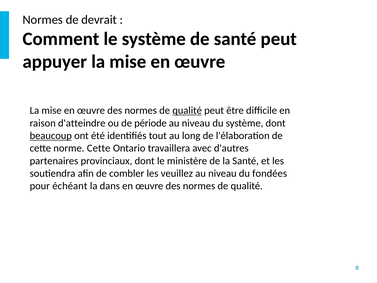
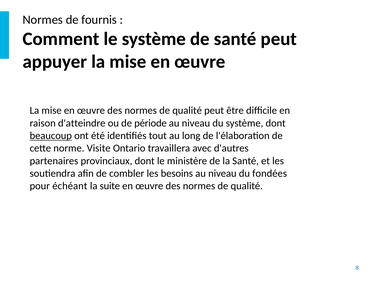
devrait: devrait -> fournis
qualité at (187, 110) underline: present -> none
norme Cette: Cette -> Visite
veuillez: veuillez -> besoins
dans: dans -> suite
